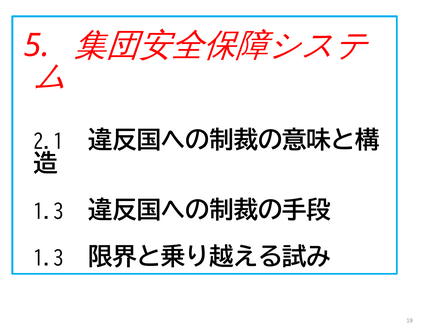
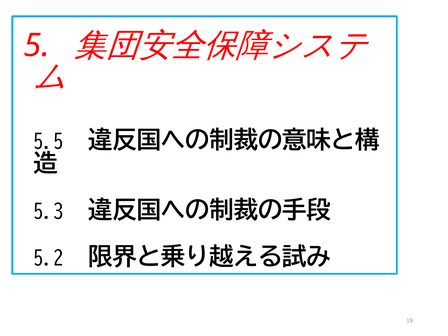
2.1: 2.1 -> 5.5
1.3 at (49, 212): 1.3 -> 5.3
1.3 at (49, 259): 1.3 -> 5.2
